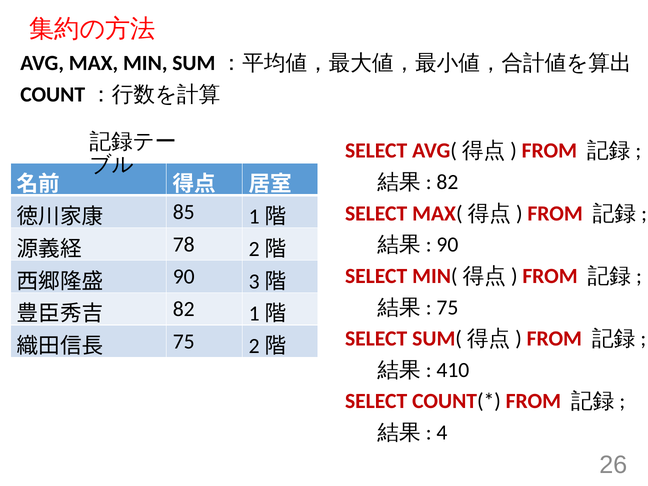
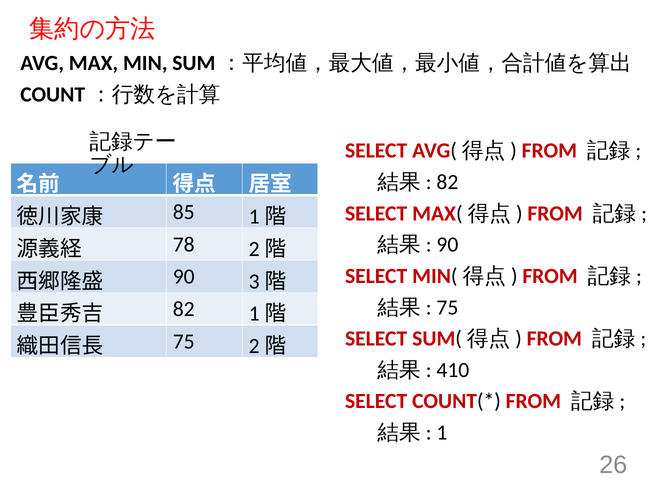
4: 4 -> 1
